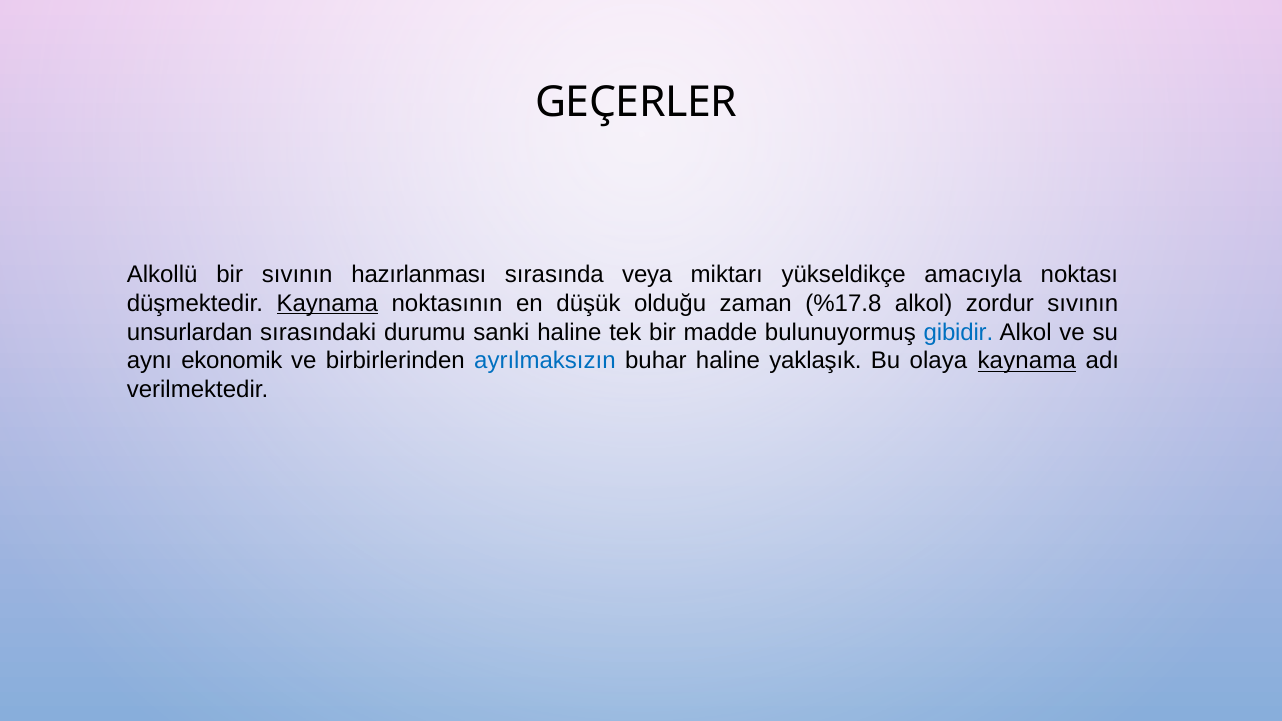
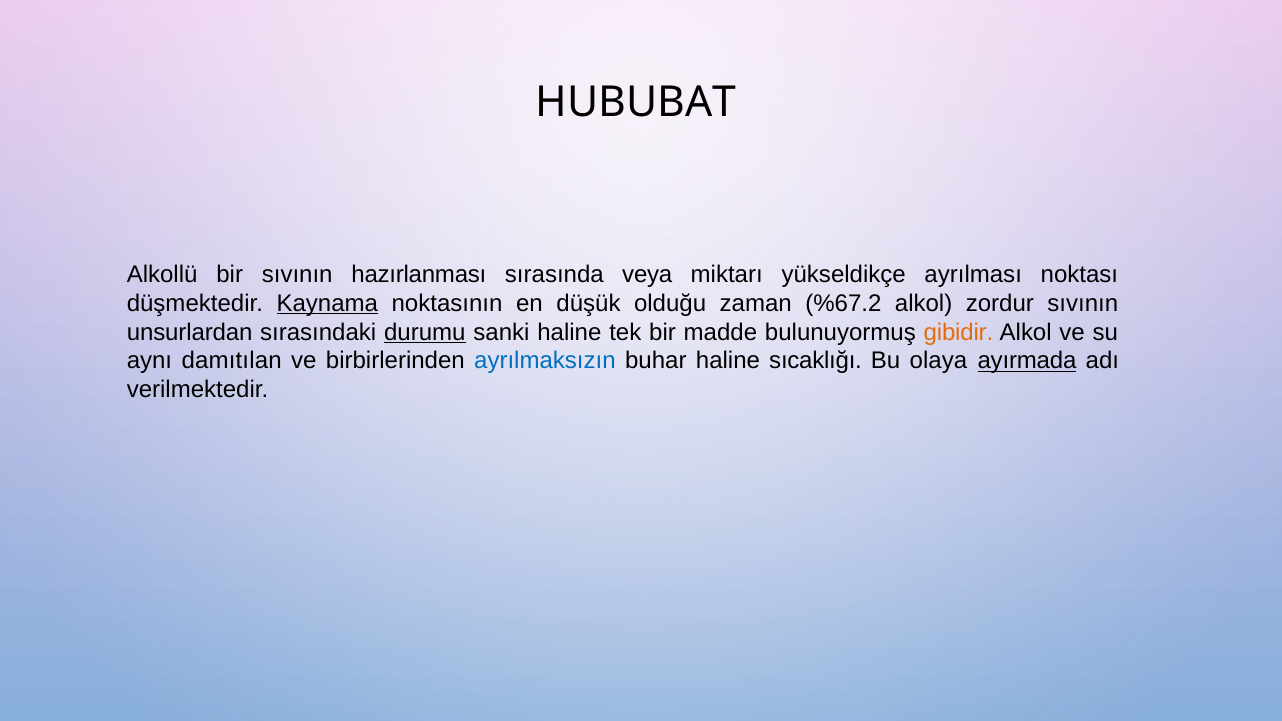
GEÇERLER: GEÇERLER -> HUBUBAT
amacıyla: amacıyla -> ayrılması
%17.8: %17.8 -> %67.2
durumu underline: none -> present
gibidir colour: blue -> orange
ekonomik: ekonomik -> damıtılan
yaklaşık: yaklaşık -> sıcaklığı
olaya kaynama: kaynama -> ayırmada
